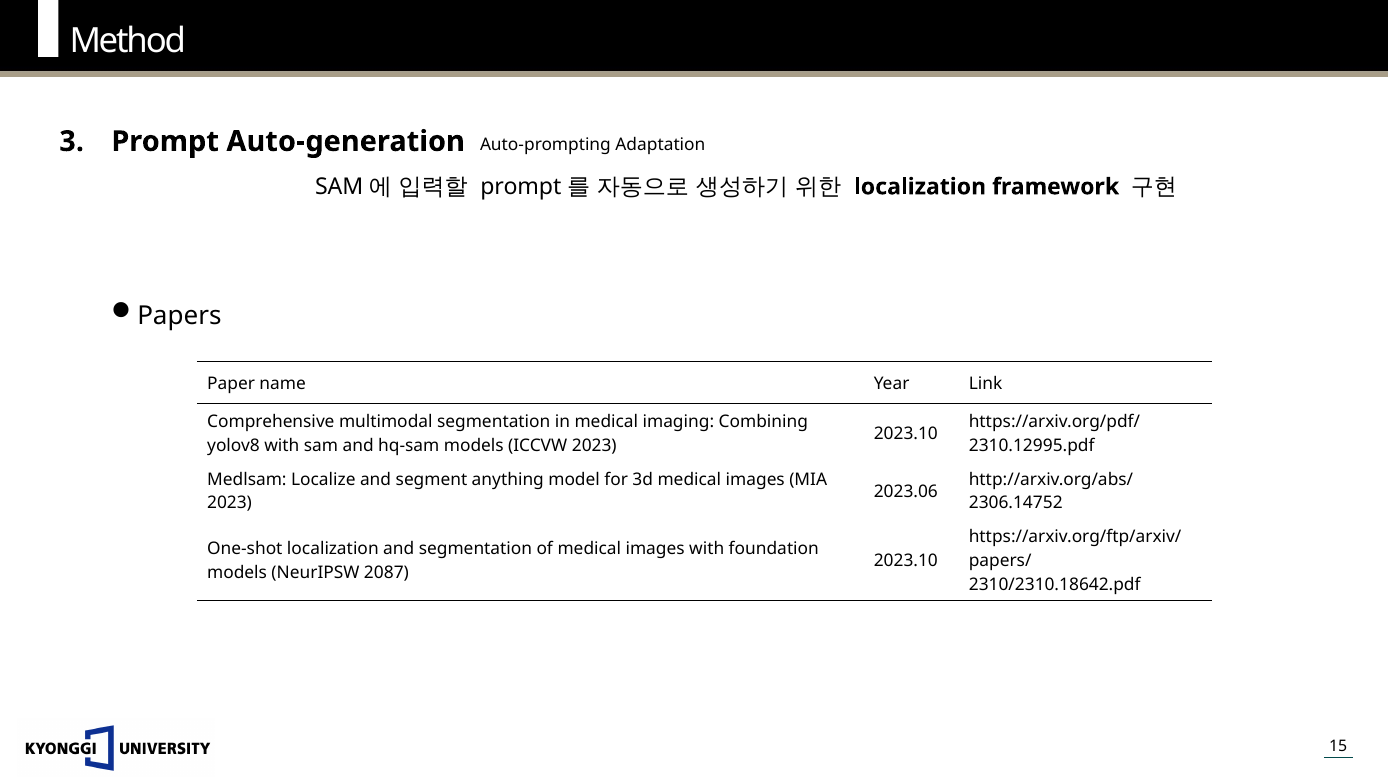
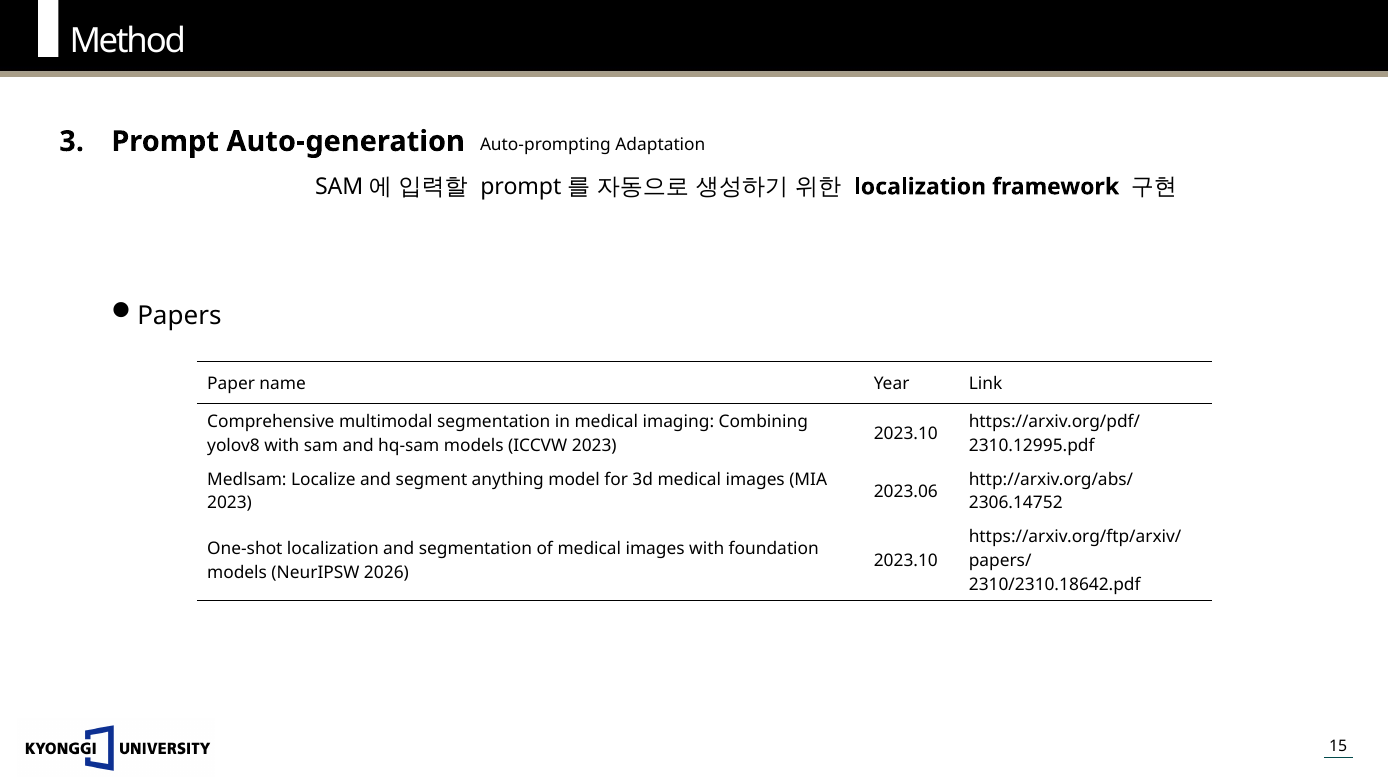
2087: 2087 -> 2026
